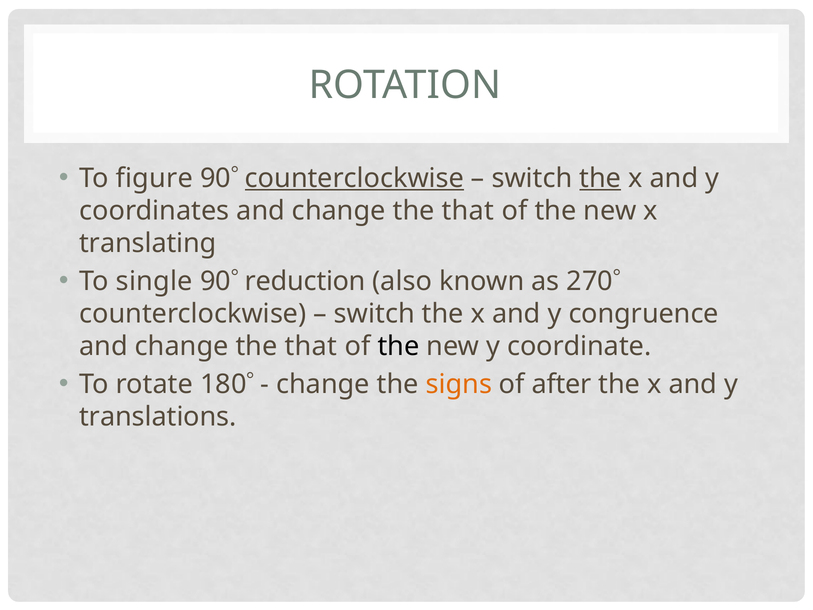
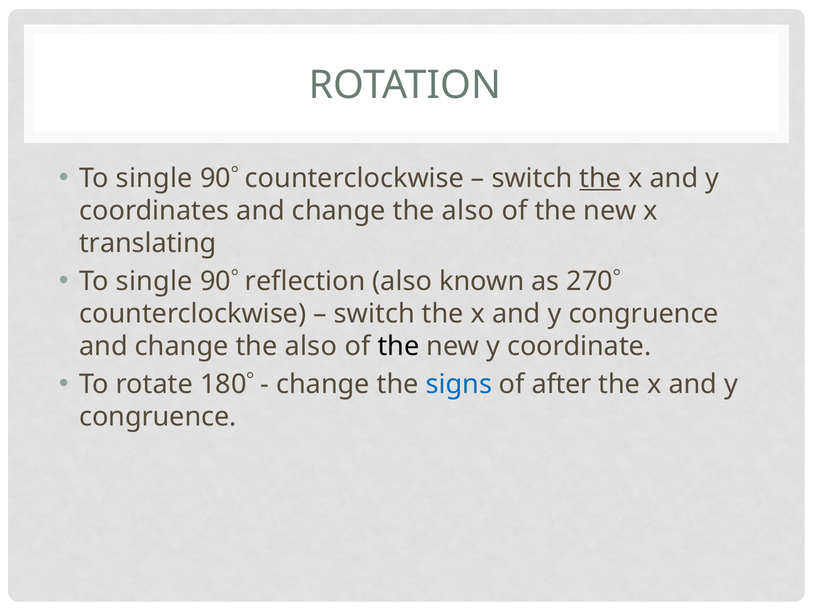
figure at (154, 178): figure -> single
counterclockwise at (354, 178) underline: present -> none
that at (468, 211): that -> also
reduction: reduction -> reflection
that at (311, 346): that -> also
signs colour: orange -> blue
translations at (158, 417): translations -> congruence
